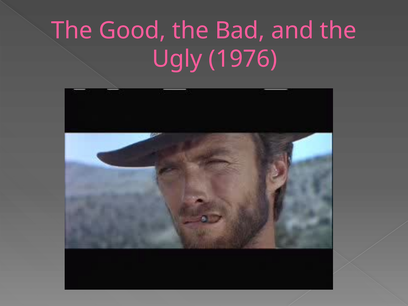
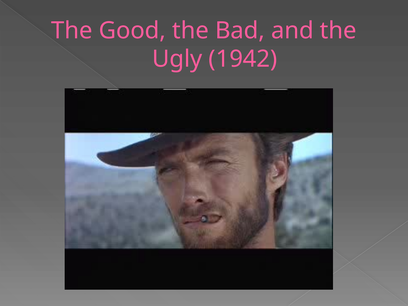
1976: 1976 -> 1942
